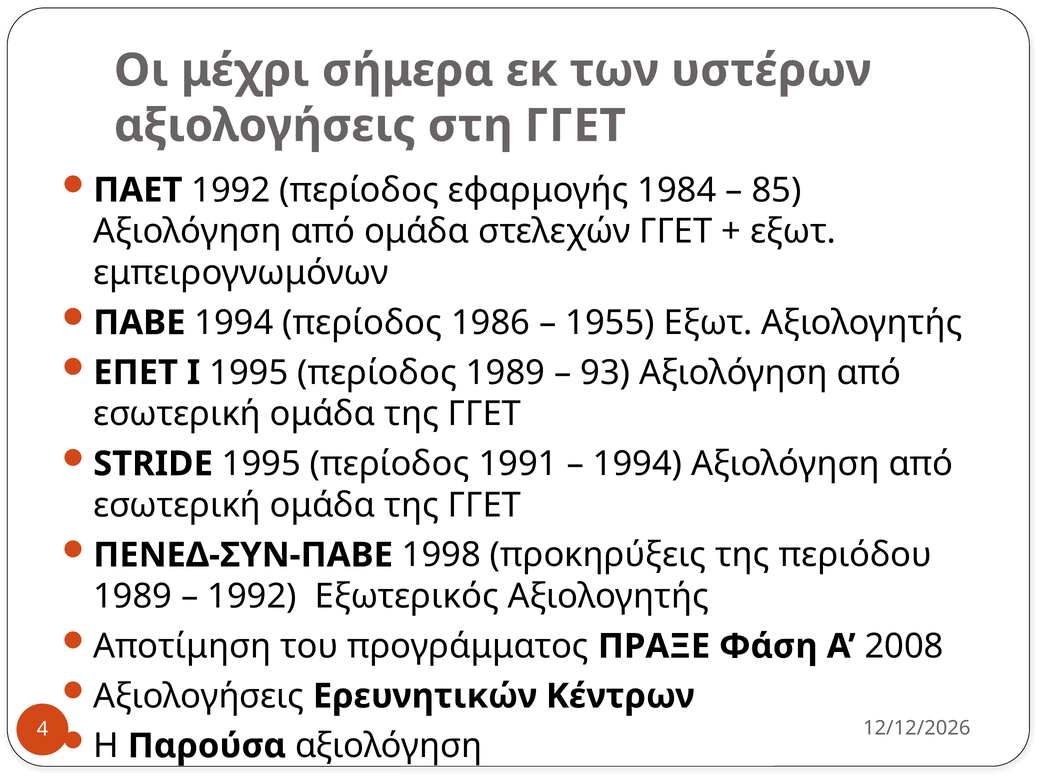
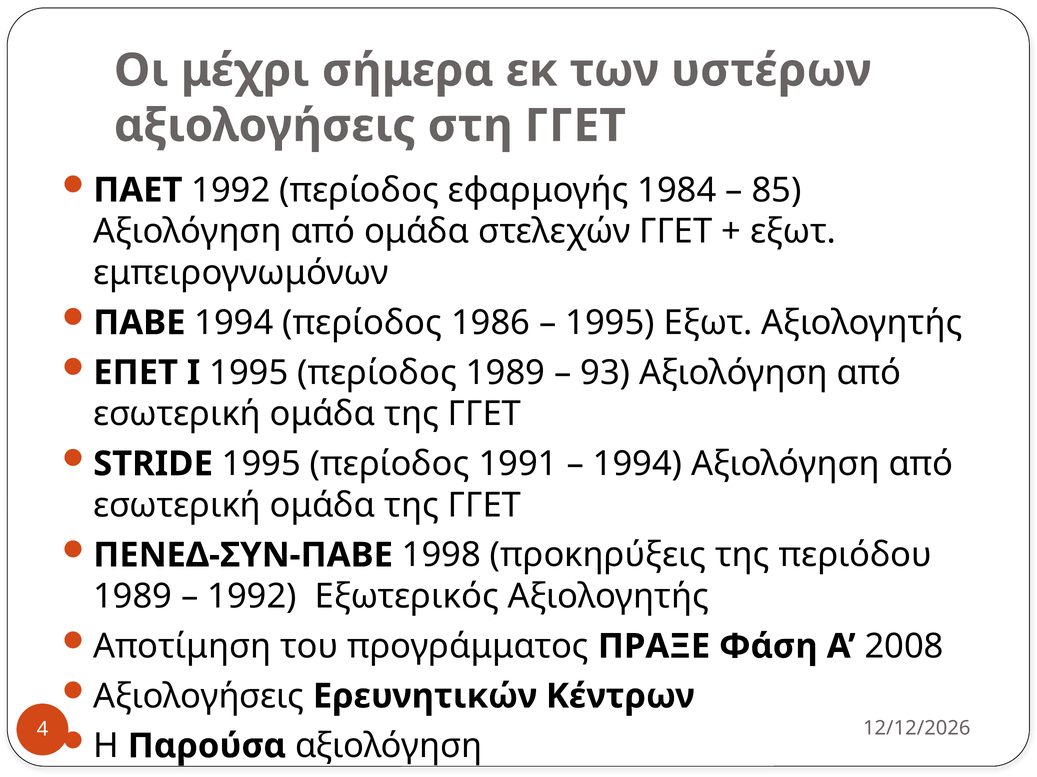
1955 at (610, 323): 1955 -> 1995
